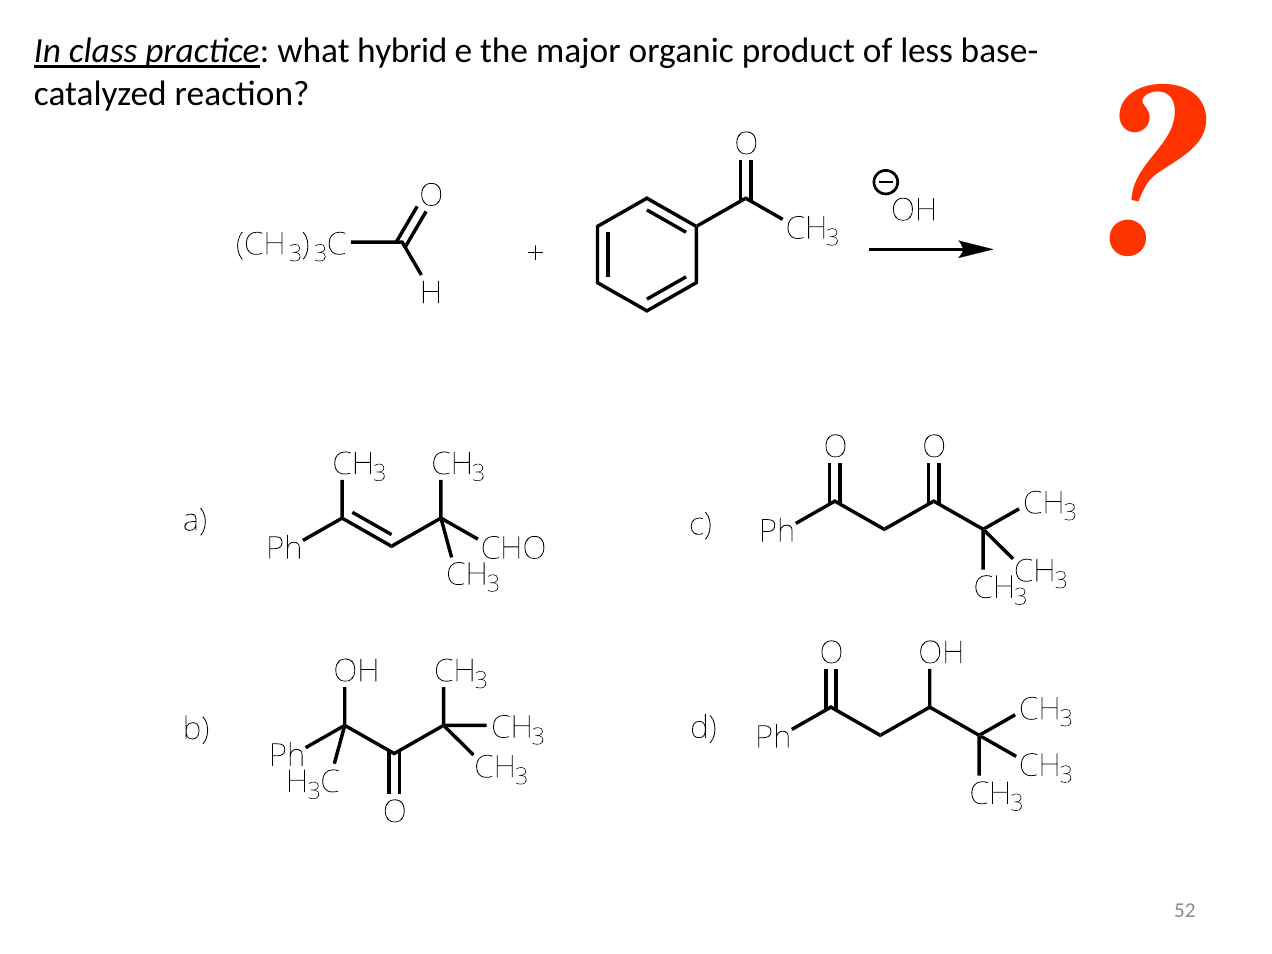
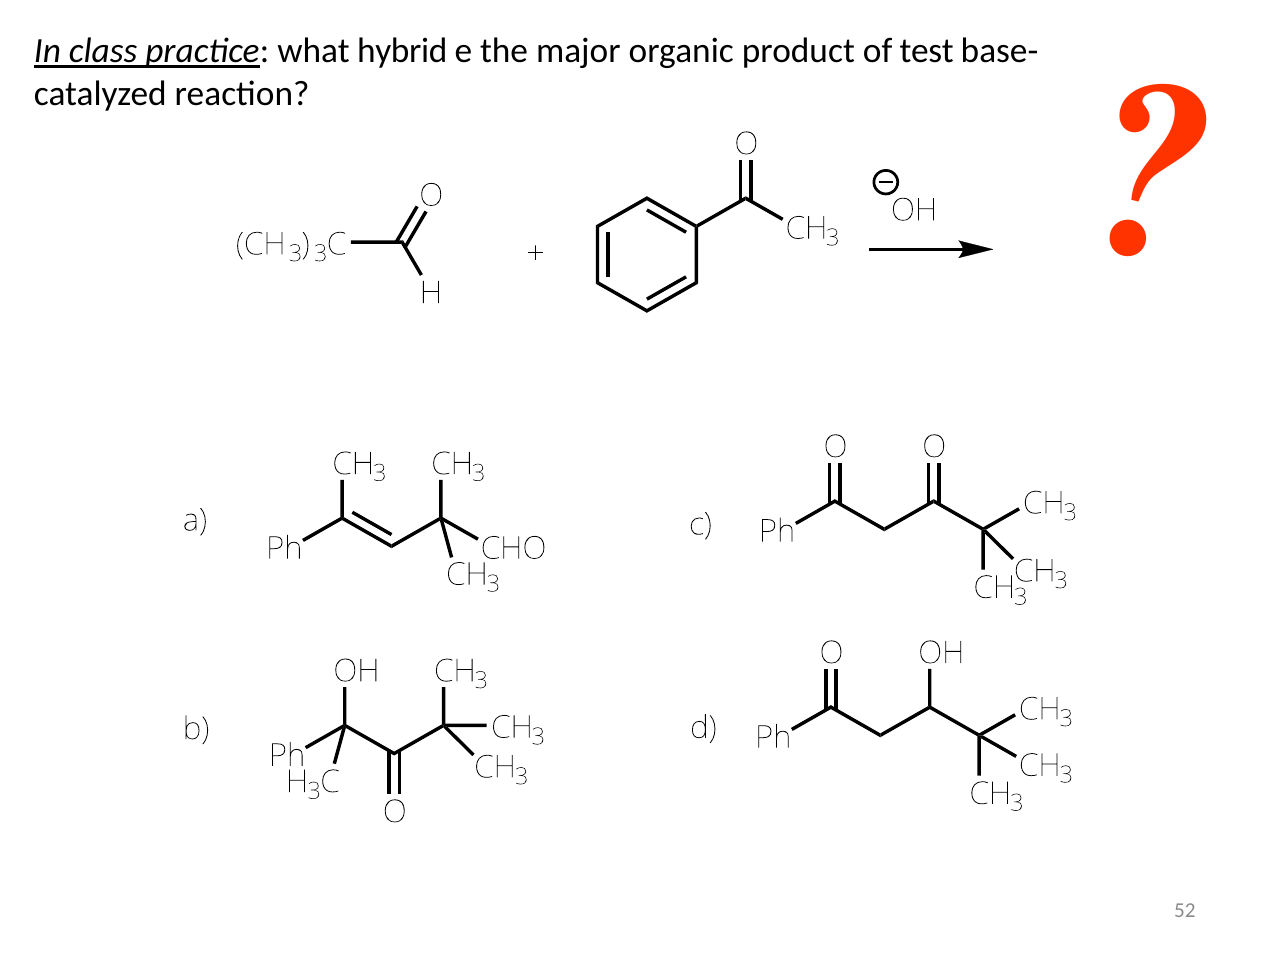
less: less -> test
